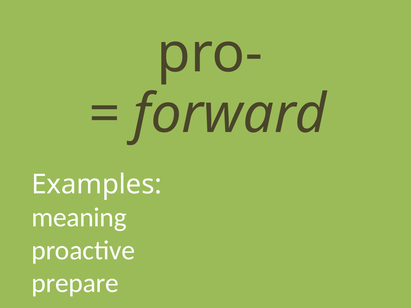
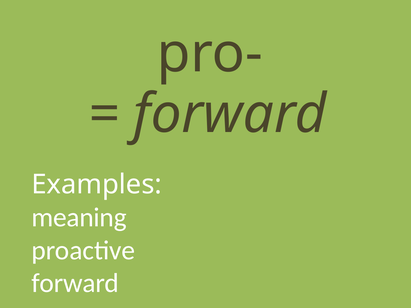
prepare at (75, 283): prepare -> forward
